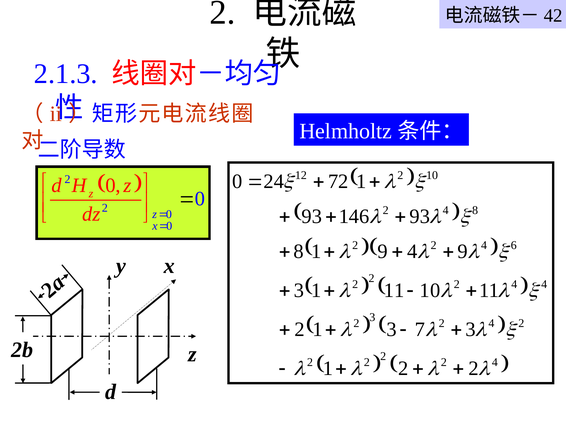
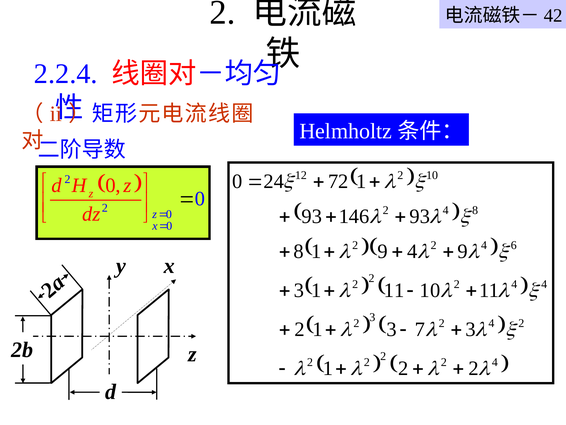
2.1.3: 2.1.3 -> 2.2.4
